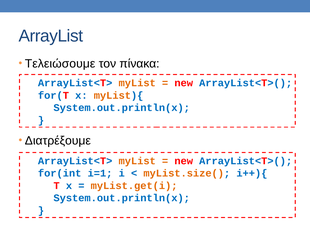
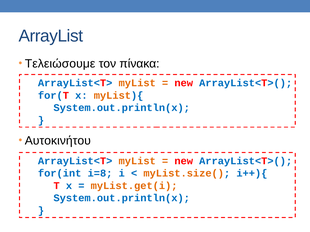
Διατρέξουμε: Διατρέξουμε -> Αυτοκινήτου
i=1: i=1 -> i=8
